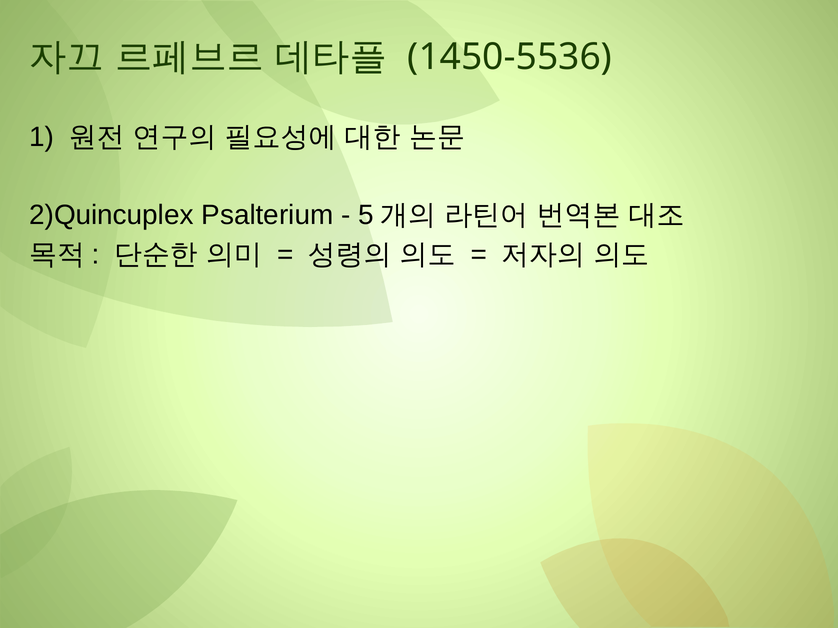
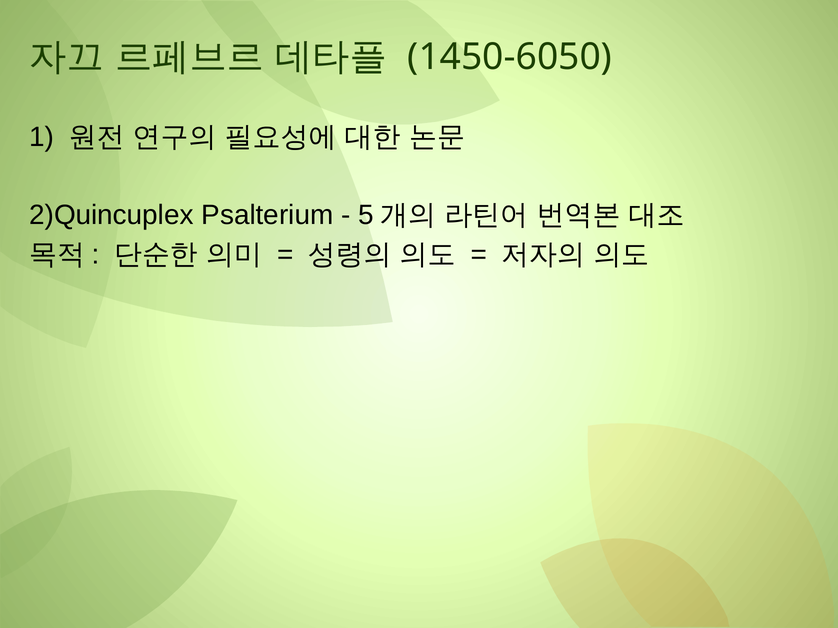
1450-5536: 1450-5536 -> 1450-6050
